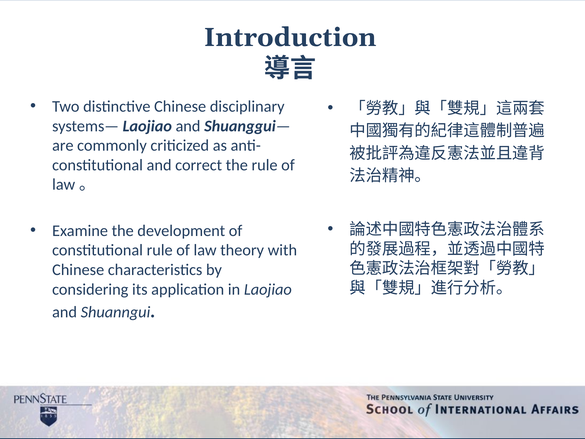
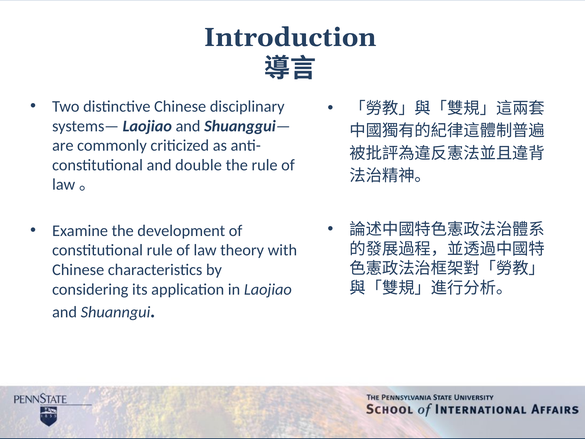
correct: correct -> double
